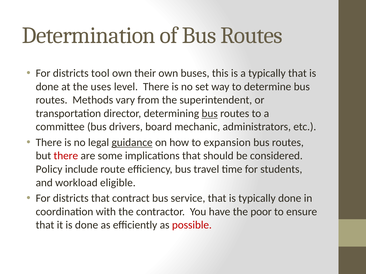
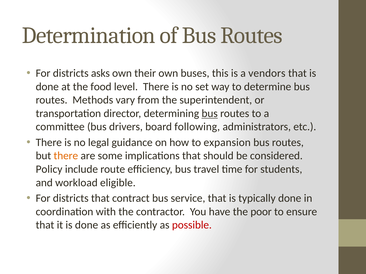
tool: tool -> asks
a typically: typically -> vendors
uses: uses -> food
mechanic: mechanic -> following
guidance underline: present -> none
there at (66, 156) colour: red -> orange
